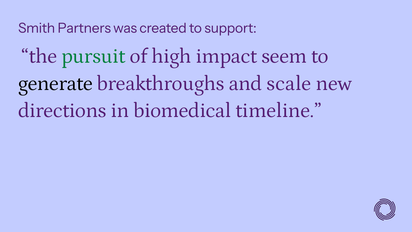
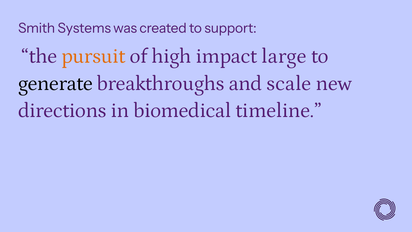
Partners: Partners -> Systems
pursuit colour: green -> orange
seem: seem -> large
